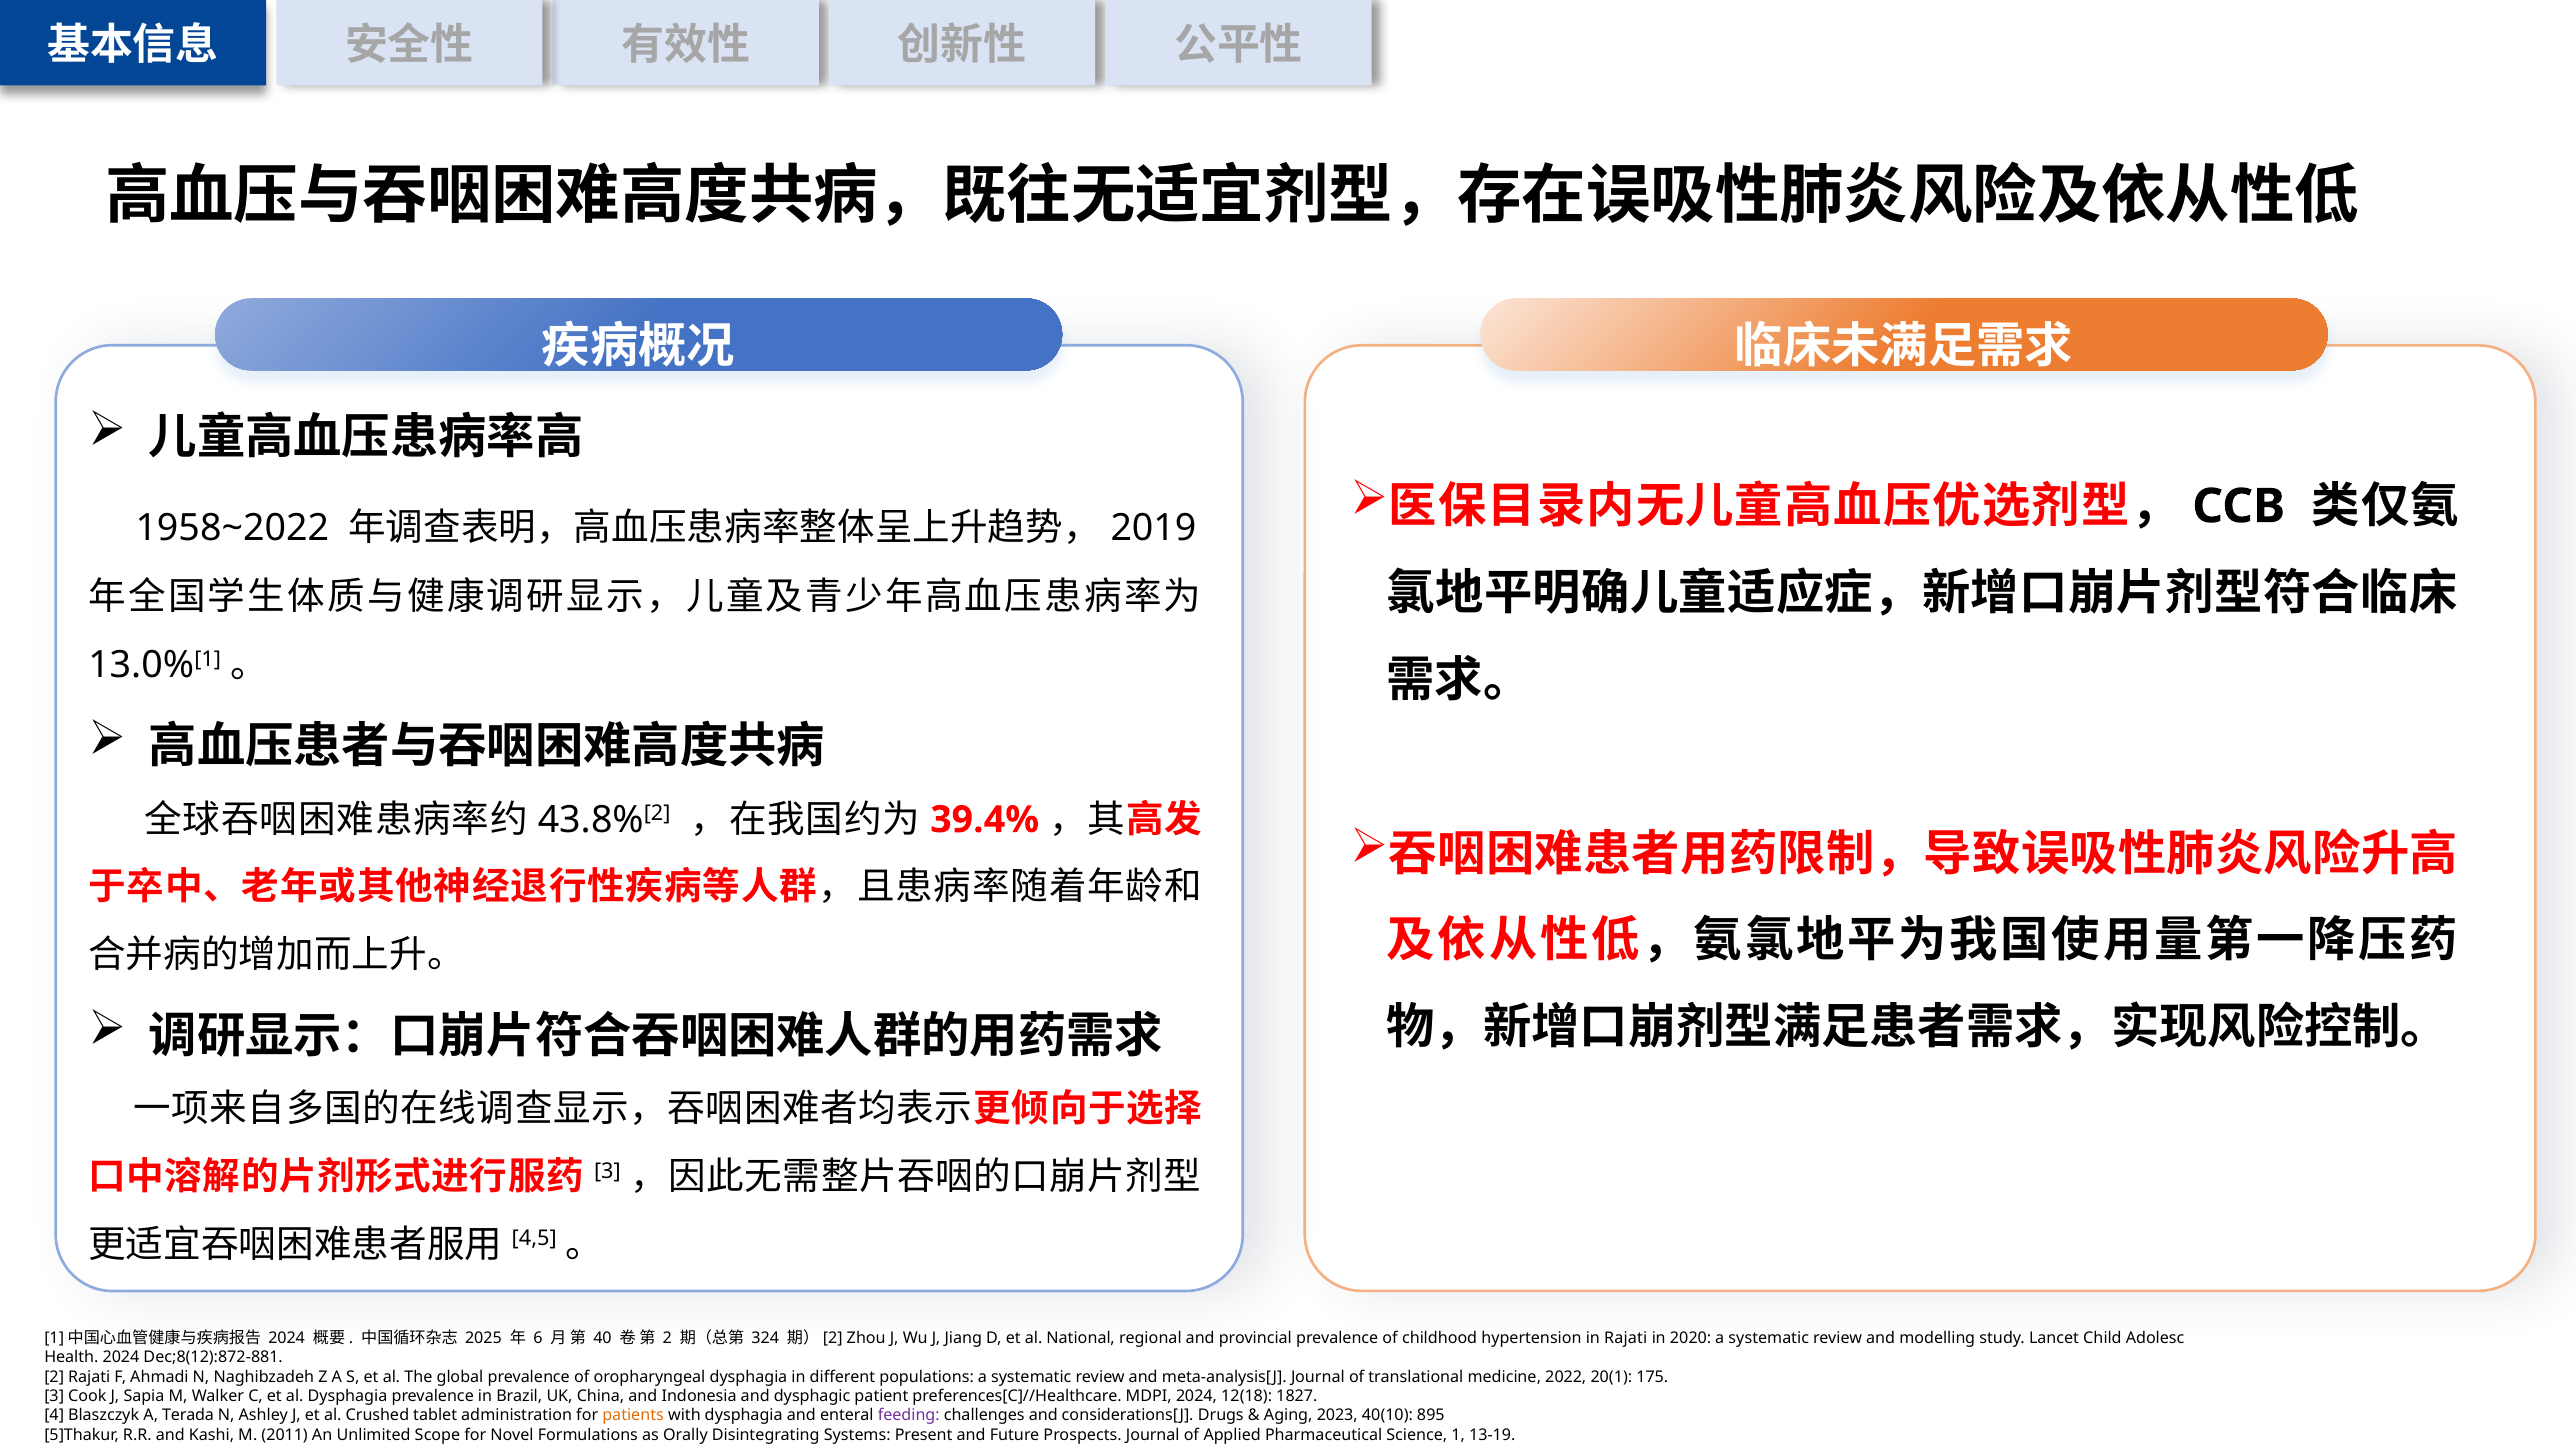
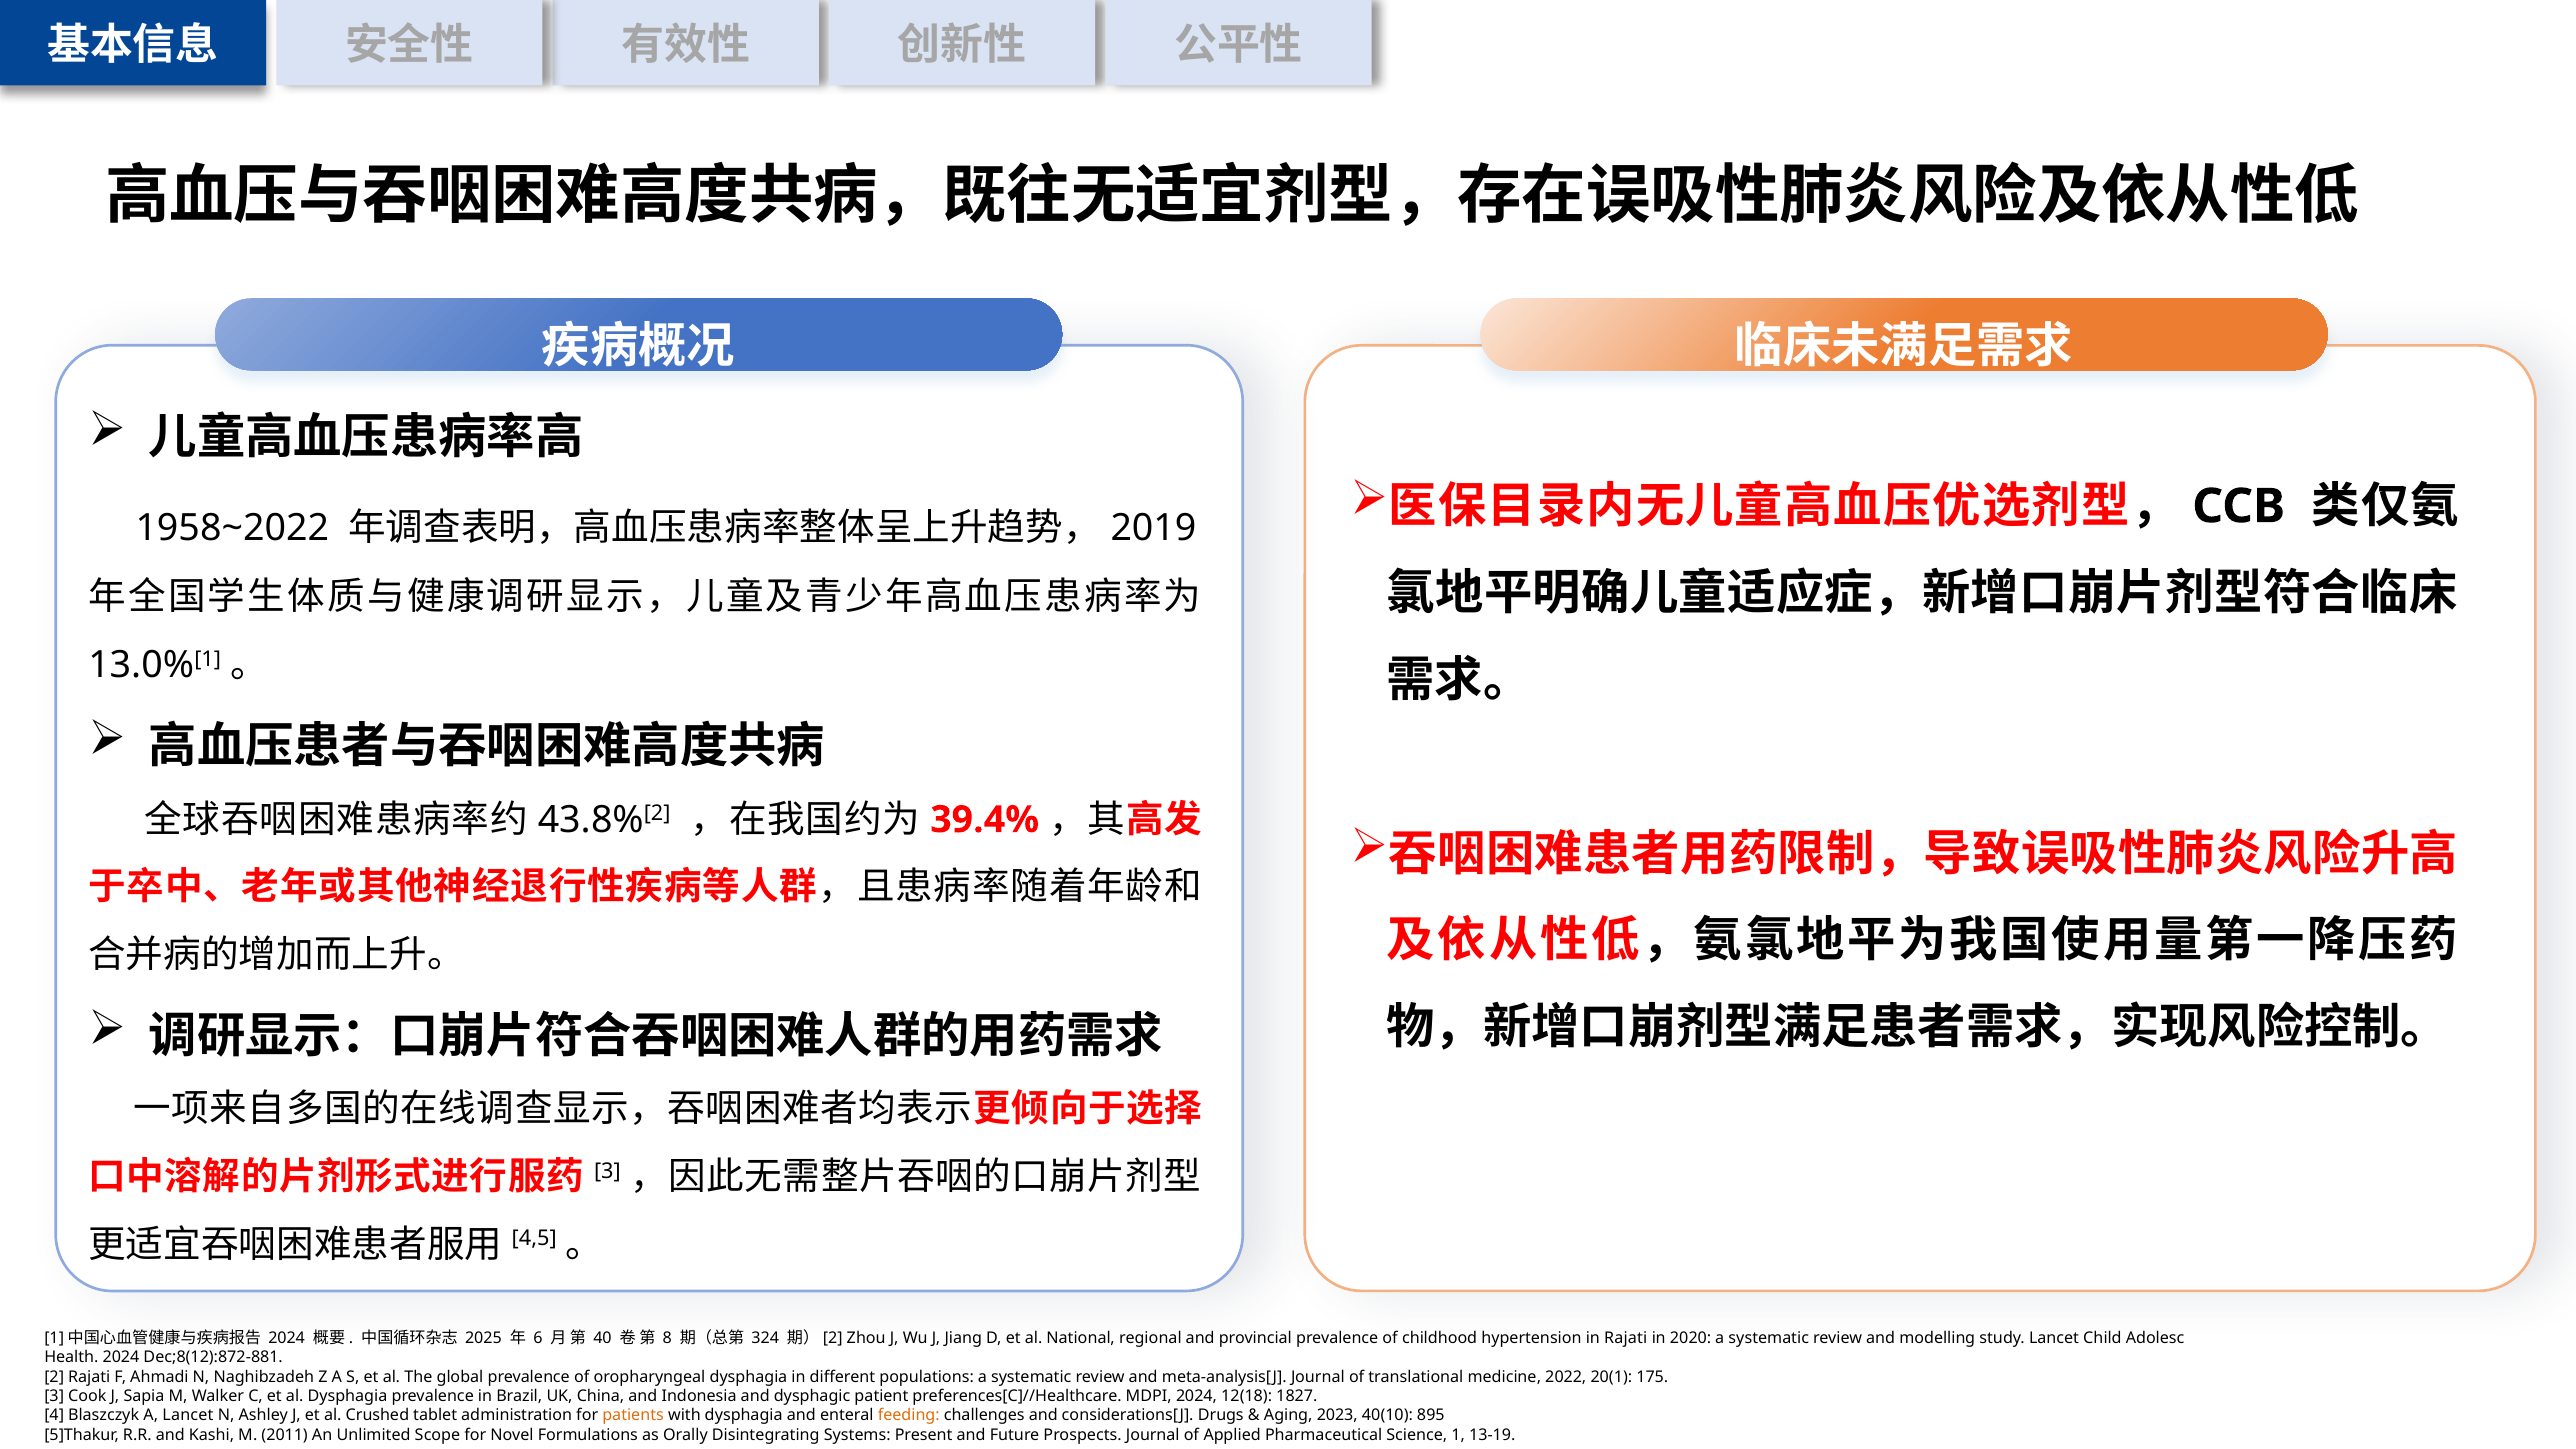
2 at (667, 1338): 2 -> 8
A Terada: Terada -> Lancet
feeding colour: purple -> orange
